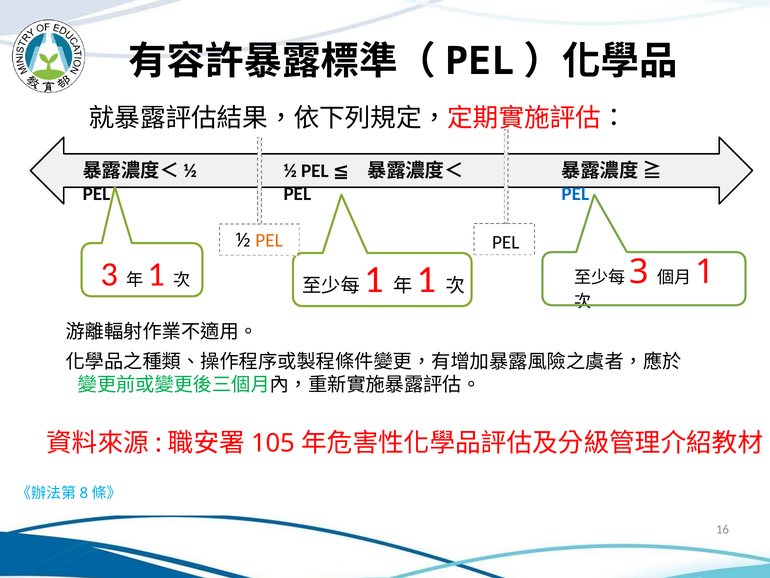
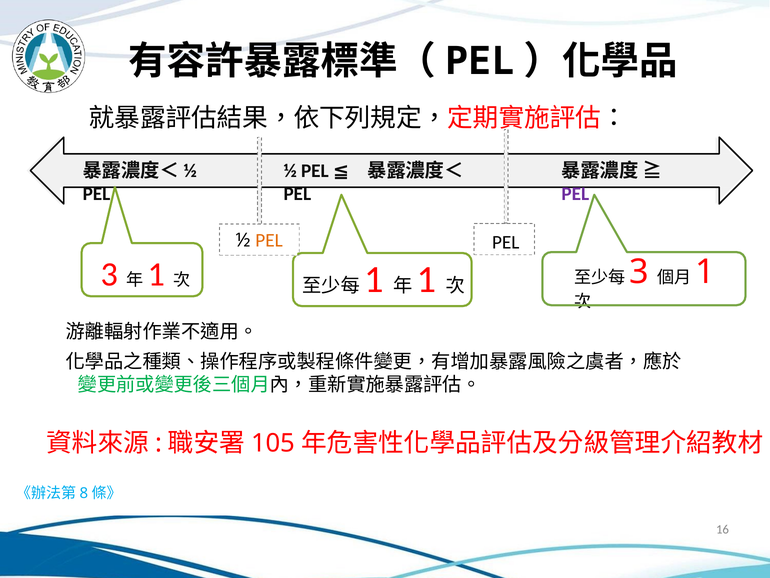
PEL at (575, 194) colour: blue -> purple
